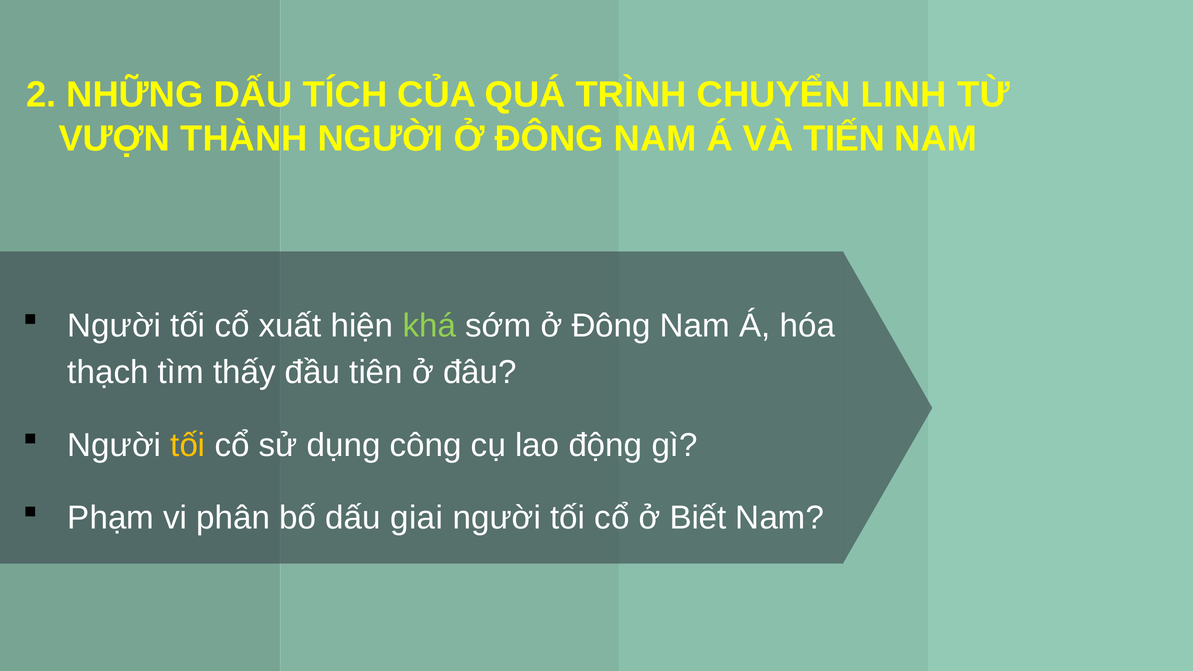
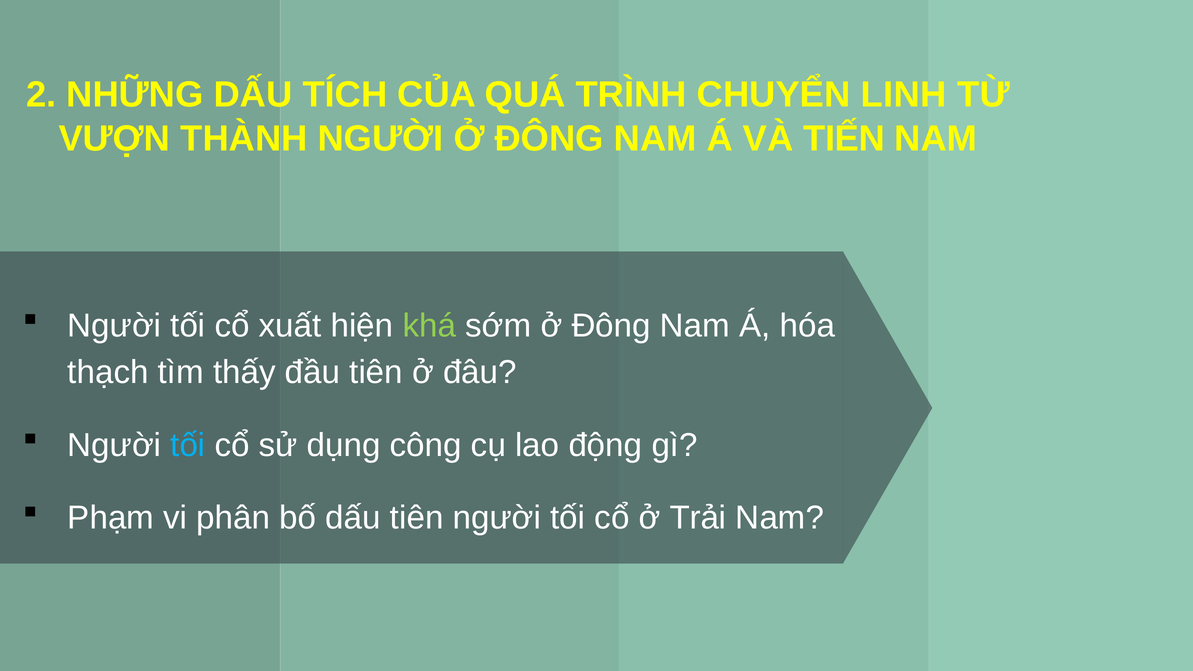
tối at (188, 445) colour: yellow -> light blue
dấu giai: giai -> tiên
Biết: Biết -> Trải
